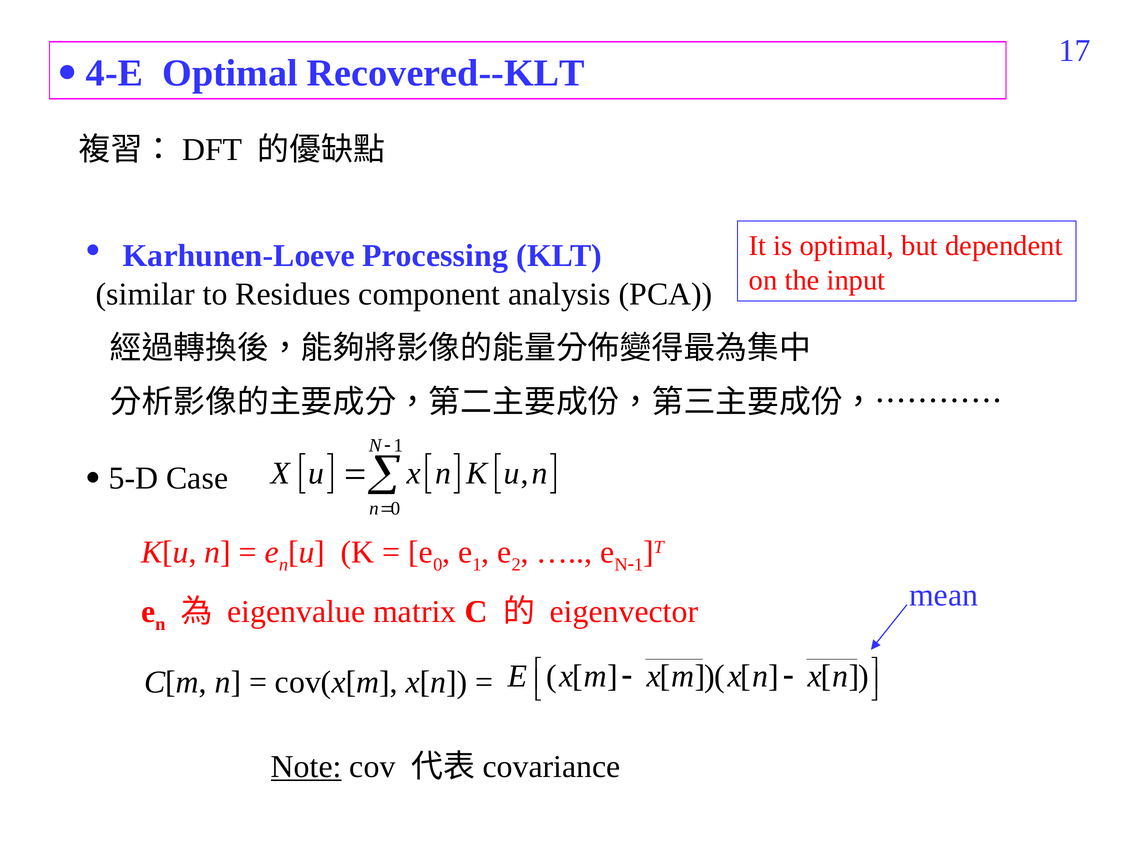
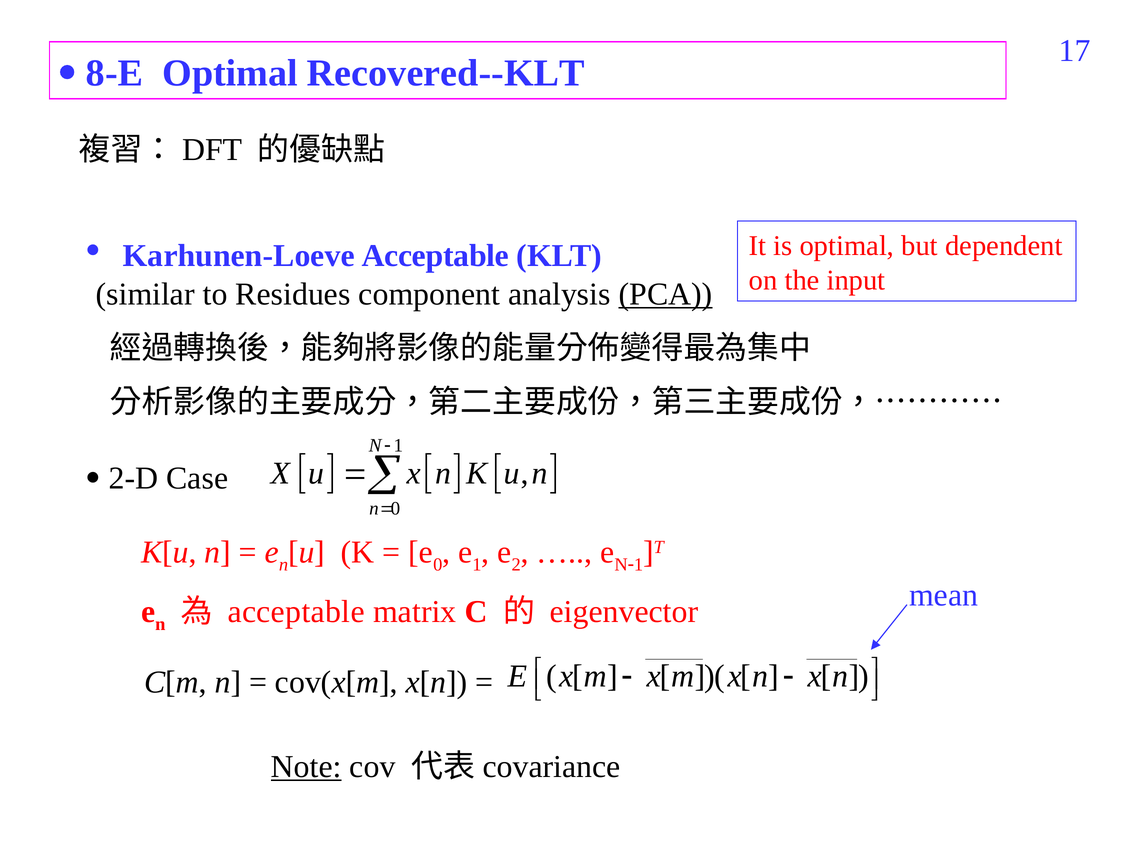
4-E: 4-E -> 8-E
Karhunen-Loeve Processing: Processing -> Acceptable
PCA underline: none -> present
5-D: 5-D -> 2-D
eigenvalue at (296, 612): eigenvalue -> acceptable
